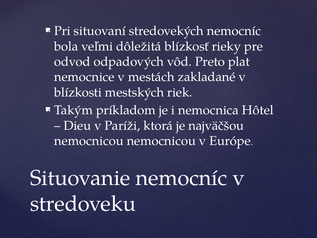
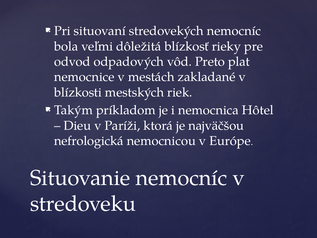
nemocnicou at (89, 141): nemocnicou -> nefrologická
